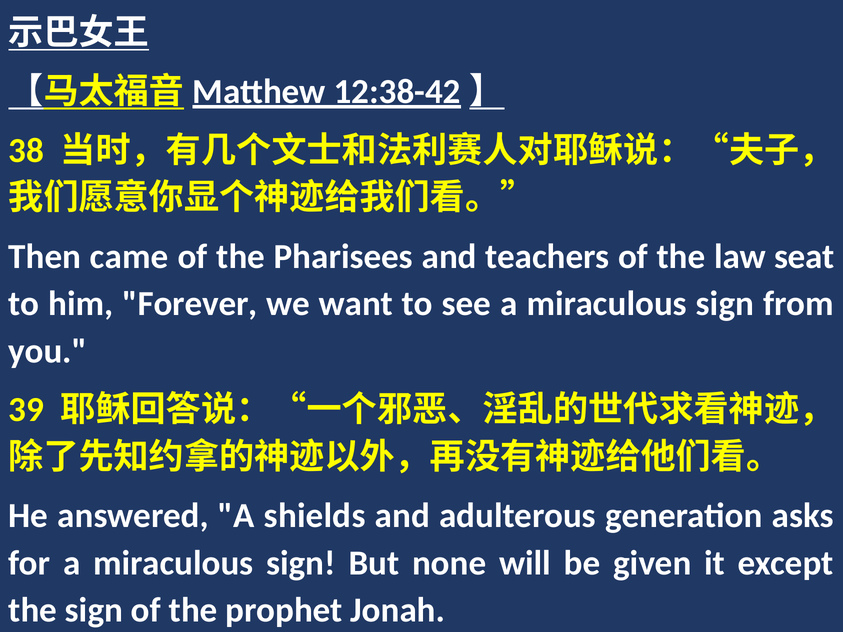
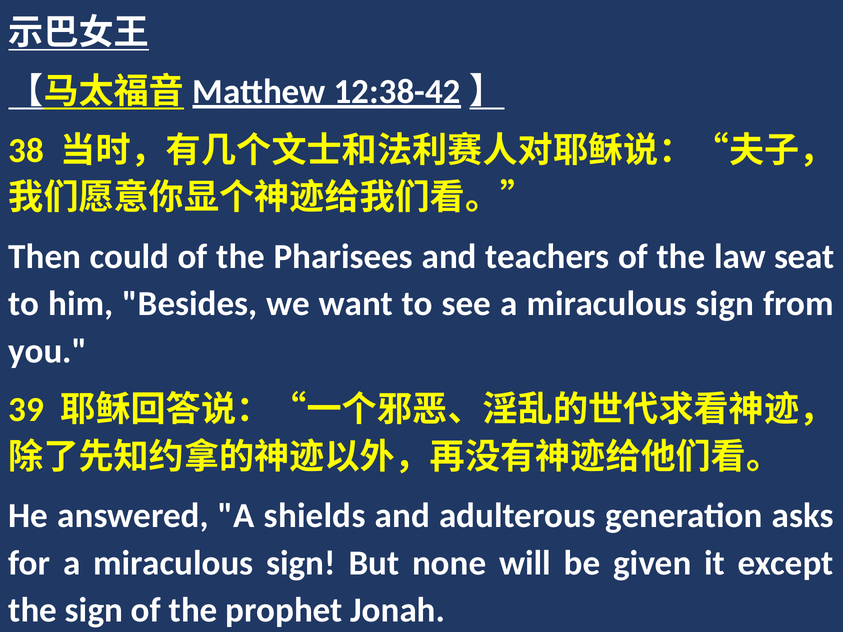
came: came -> could
Forever: Forever -> Besides
